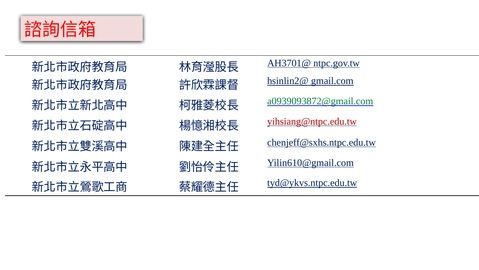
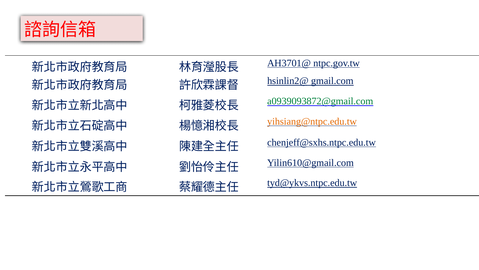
yihsiang@ntpc.edu.tw colour: red -> orange
